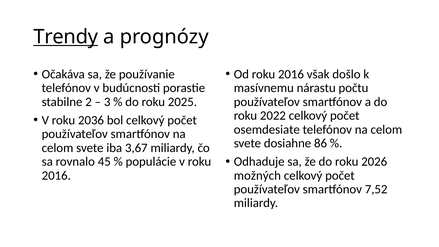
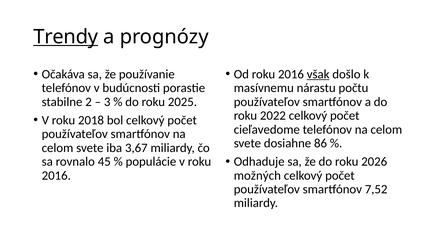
však underline: none -> present
2036: 2036 -> 2018
osemdesiate: osemdesiate -> cieľavedome
